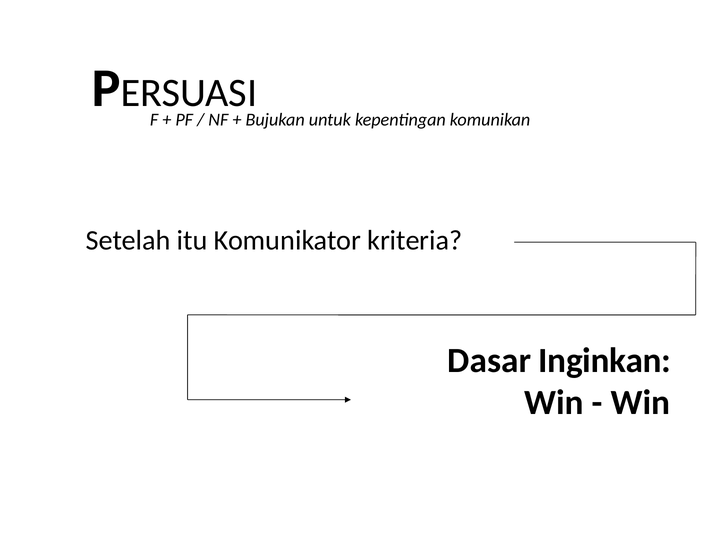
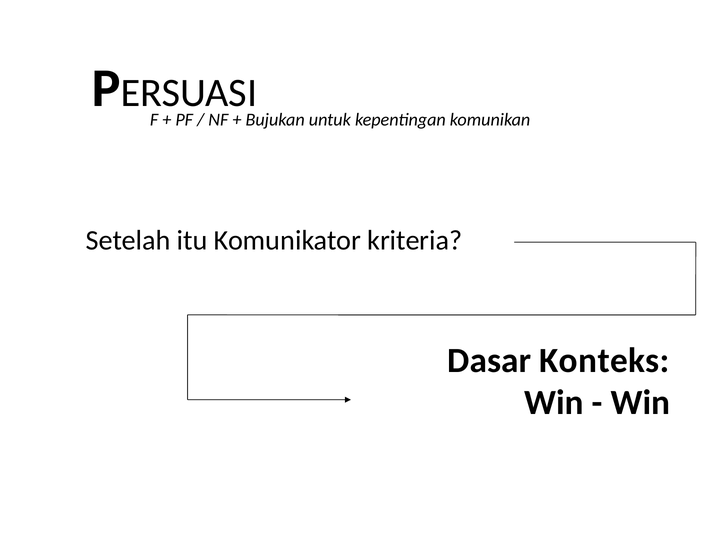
Inginkan: Inginkan -> Konteks
